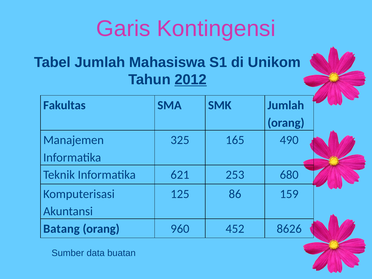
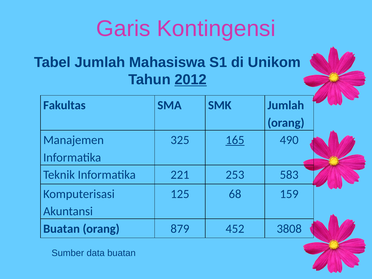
165 underline: none -> present
621: 621 -> 221
680: 680 -> 583
86: 86 -> 68
Batang at (61, 229): Batang -> Buatan
960: 960 -> 879
8626: 8626 -> 3808
